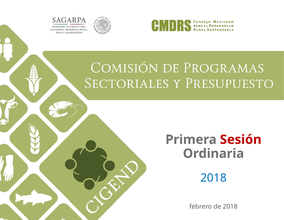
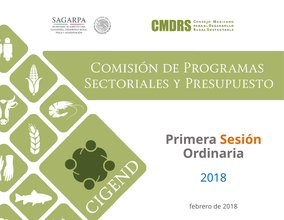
Sesión colour: red -> orange
